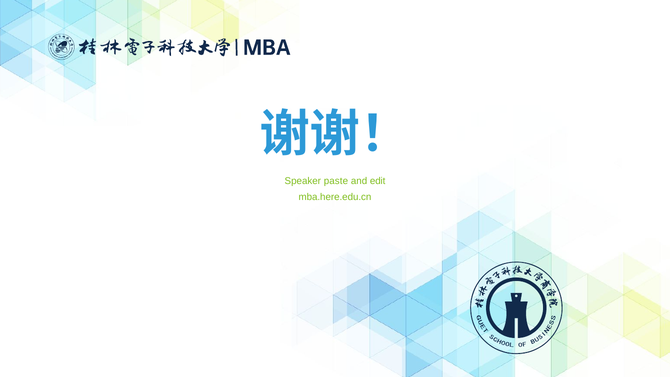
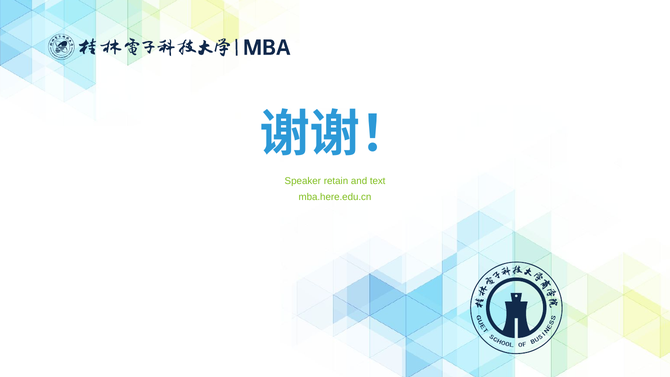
paste: paste -> retain
edit: edit -> text
